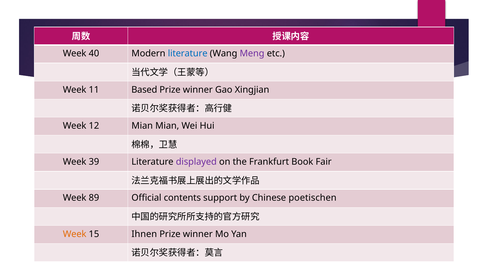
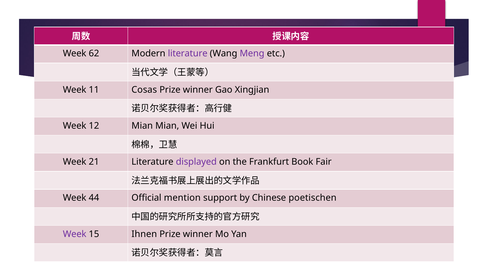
40: 40 -> 62
literature at (188, 53) colour: blue -> purple
Based: Based -> Cosas
39: 39 -> 21
89: 89 -> 44
contents: contents -> mention
Week at (75, 234) colour: orange -> purple
